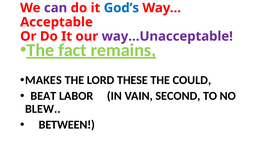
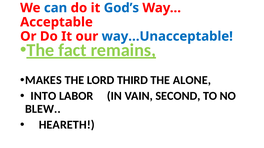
can colour: purple -> blue
way…Unacceptable colour: purple -> blue
THESE: THESE -> THIRD
COULD: COULD -> ALONE
BEAT: BEAT -> INTO
BETWEEN: BETWEEN -> HEARETH
